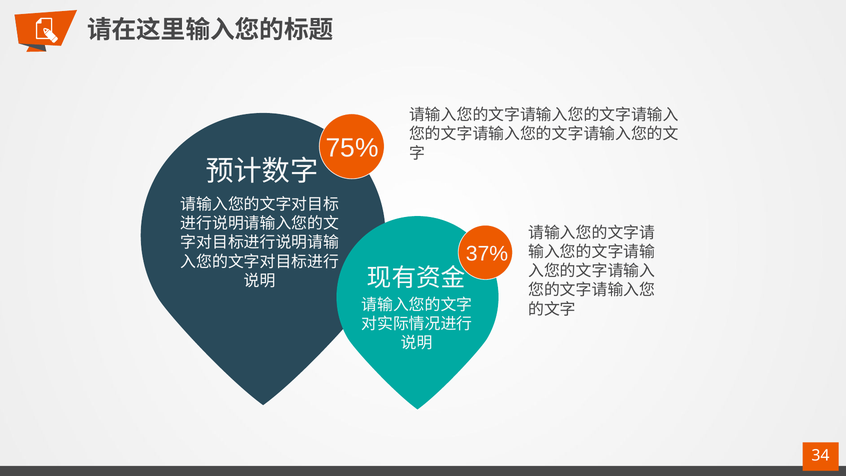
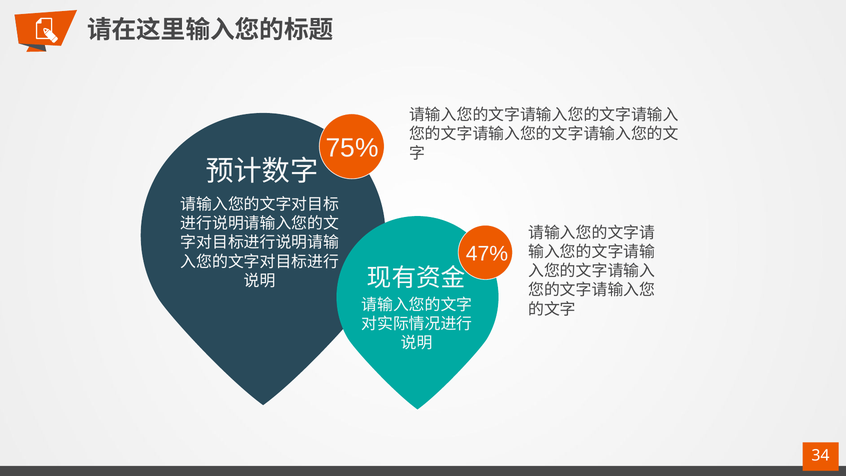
37%: 37% -> 47%
